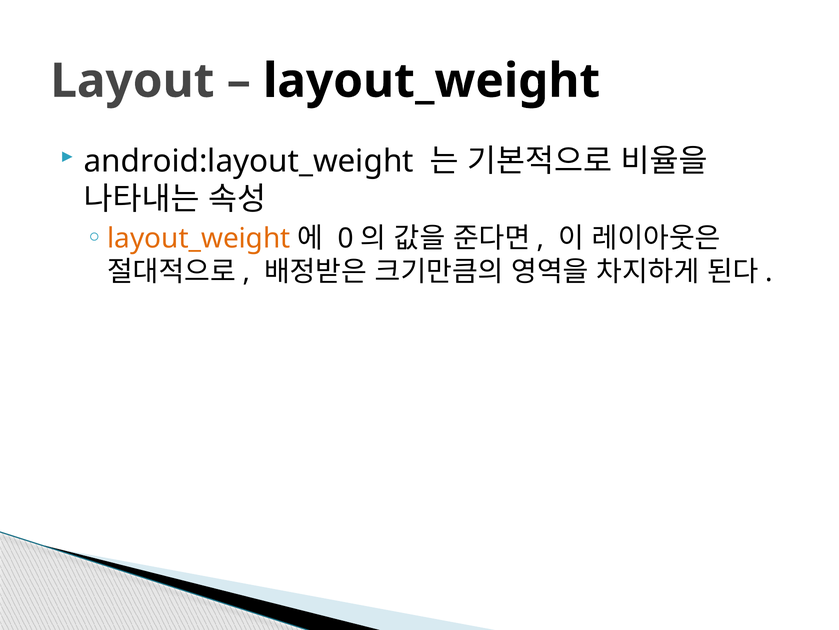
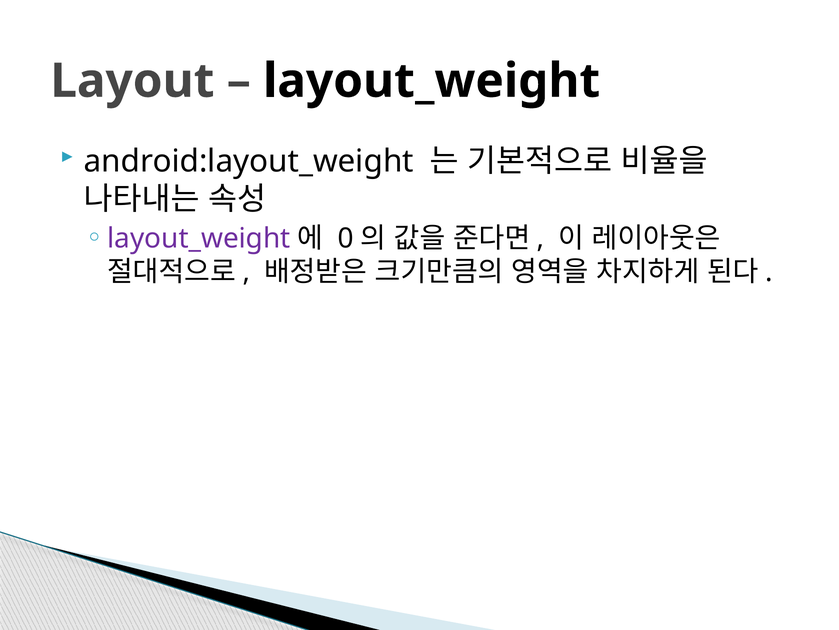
layout_weight at (199, 238) colour: orange -> purple
